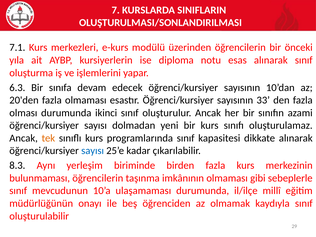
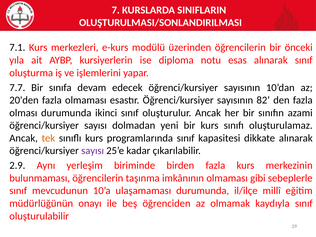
6.3: 6.3 -> 7.7
33: 33 -> 82
sayısı at (93, 151) colour: blue -> purple
8.3: 8.3 -> 2.9
